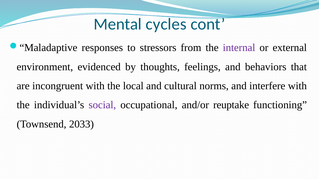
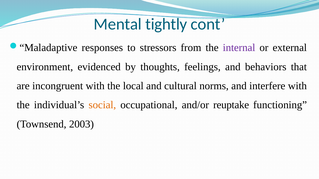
cycles: cycles -> tightly
social colour: purple -> orange
2033: 2033 -> 2003
